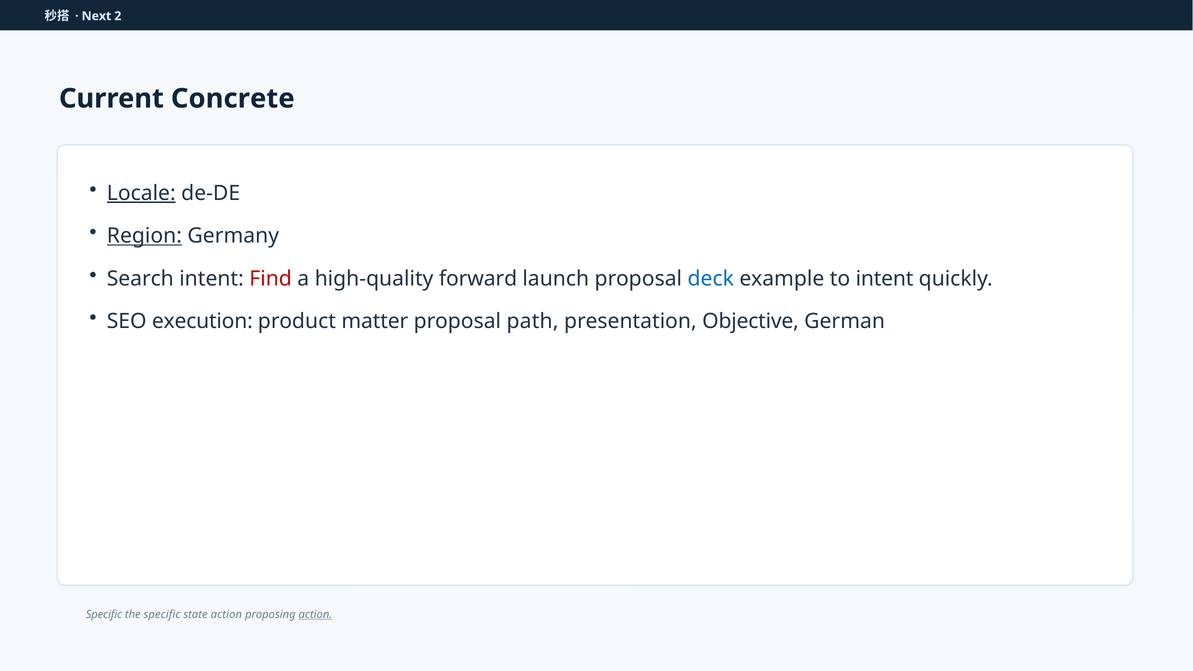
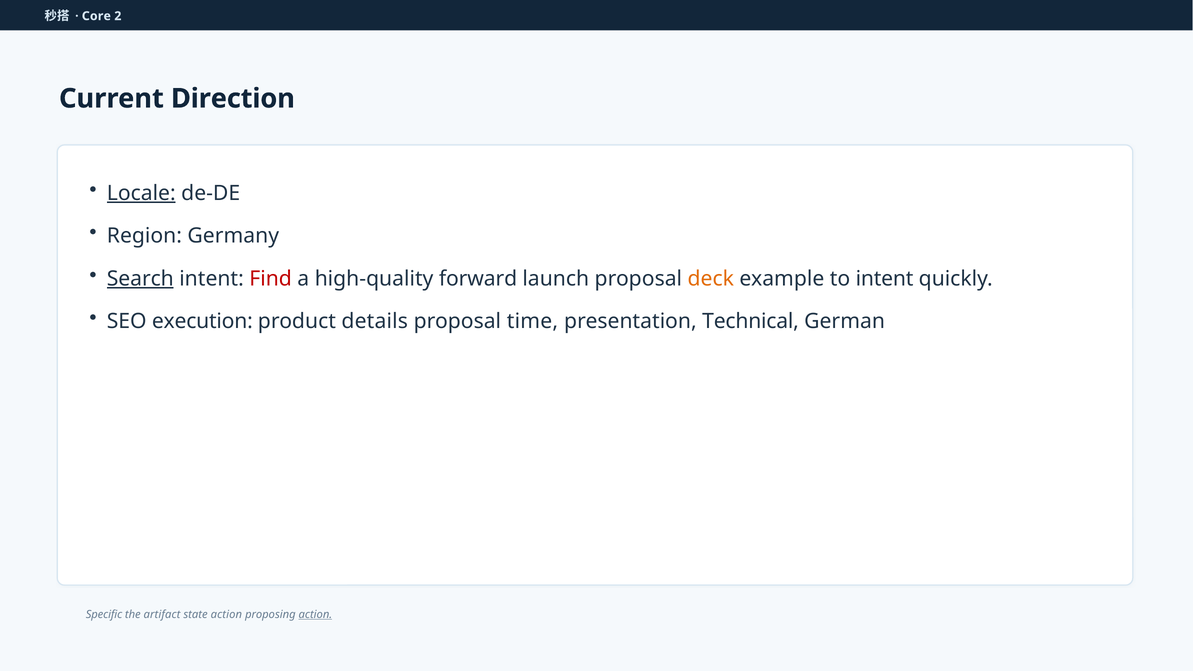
Next: Next -> Core
Concrete: Concrete -> Direction
Region underline: present -> none
Search underline: none -> present
deck colour: blue -> orange
matter: matter -> details
path: path -> time
Objective: Objective -> Technical
the specific: specific -> artifact
